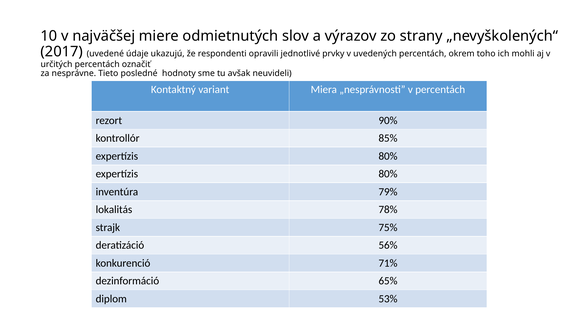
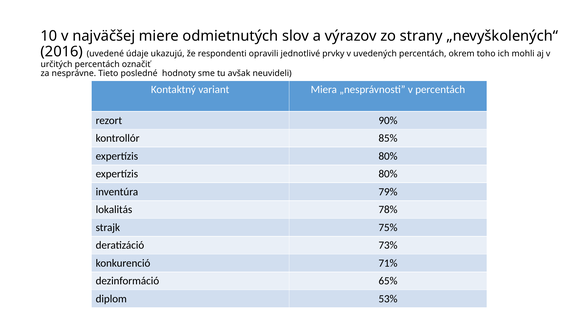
2017: 2017 -> 2016
56%: 56% -> 73%
